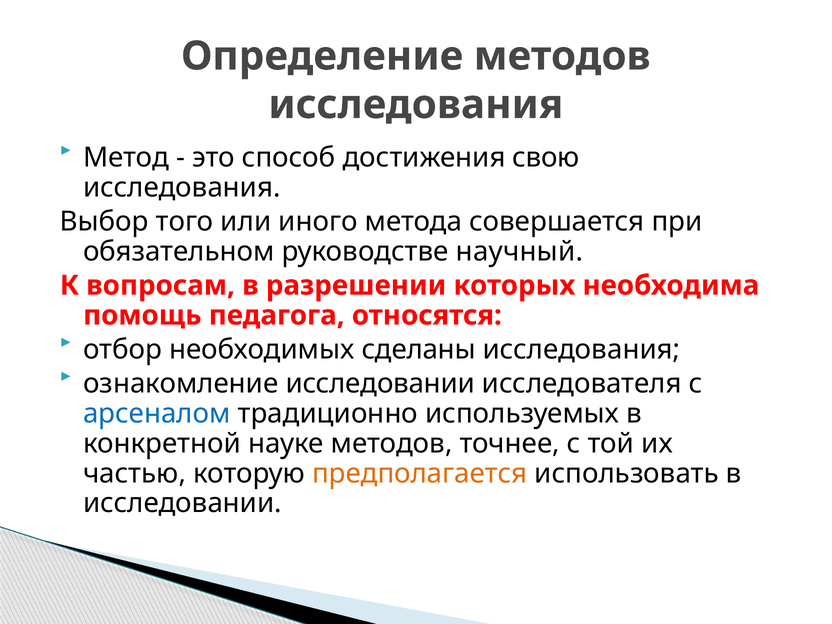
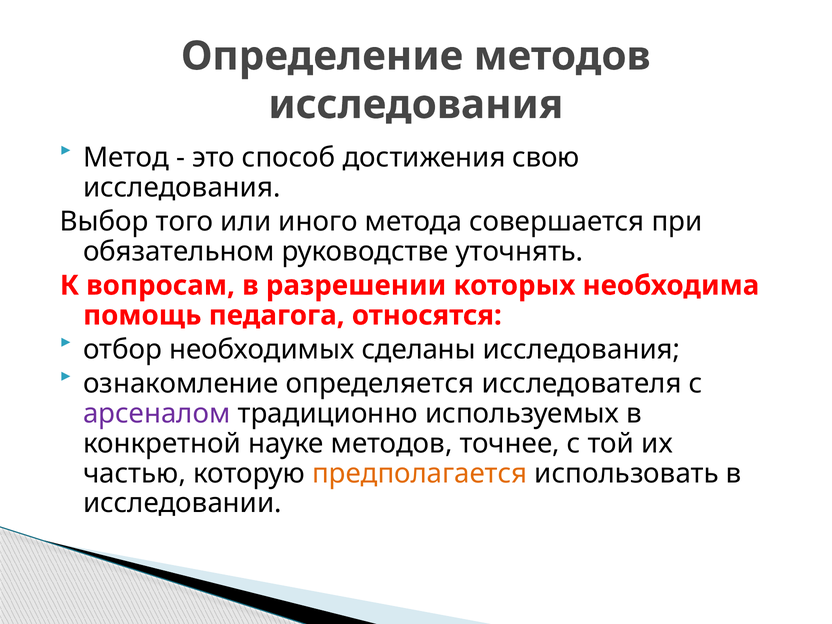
научный: научный -> уточнять
ознакомление исследовании: исследовании -> определяется
арсеналом colour: blue -> purple
